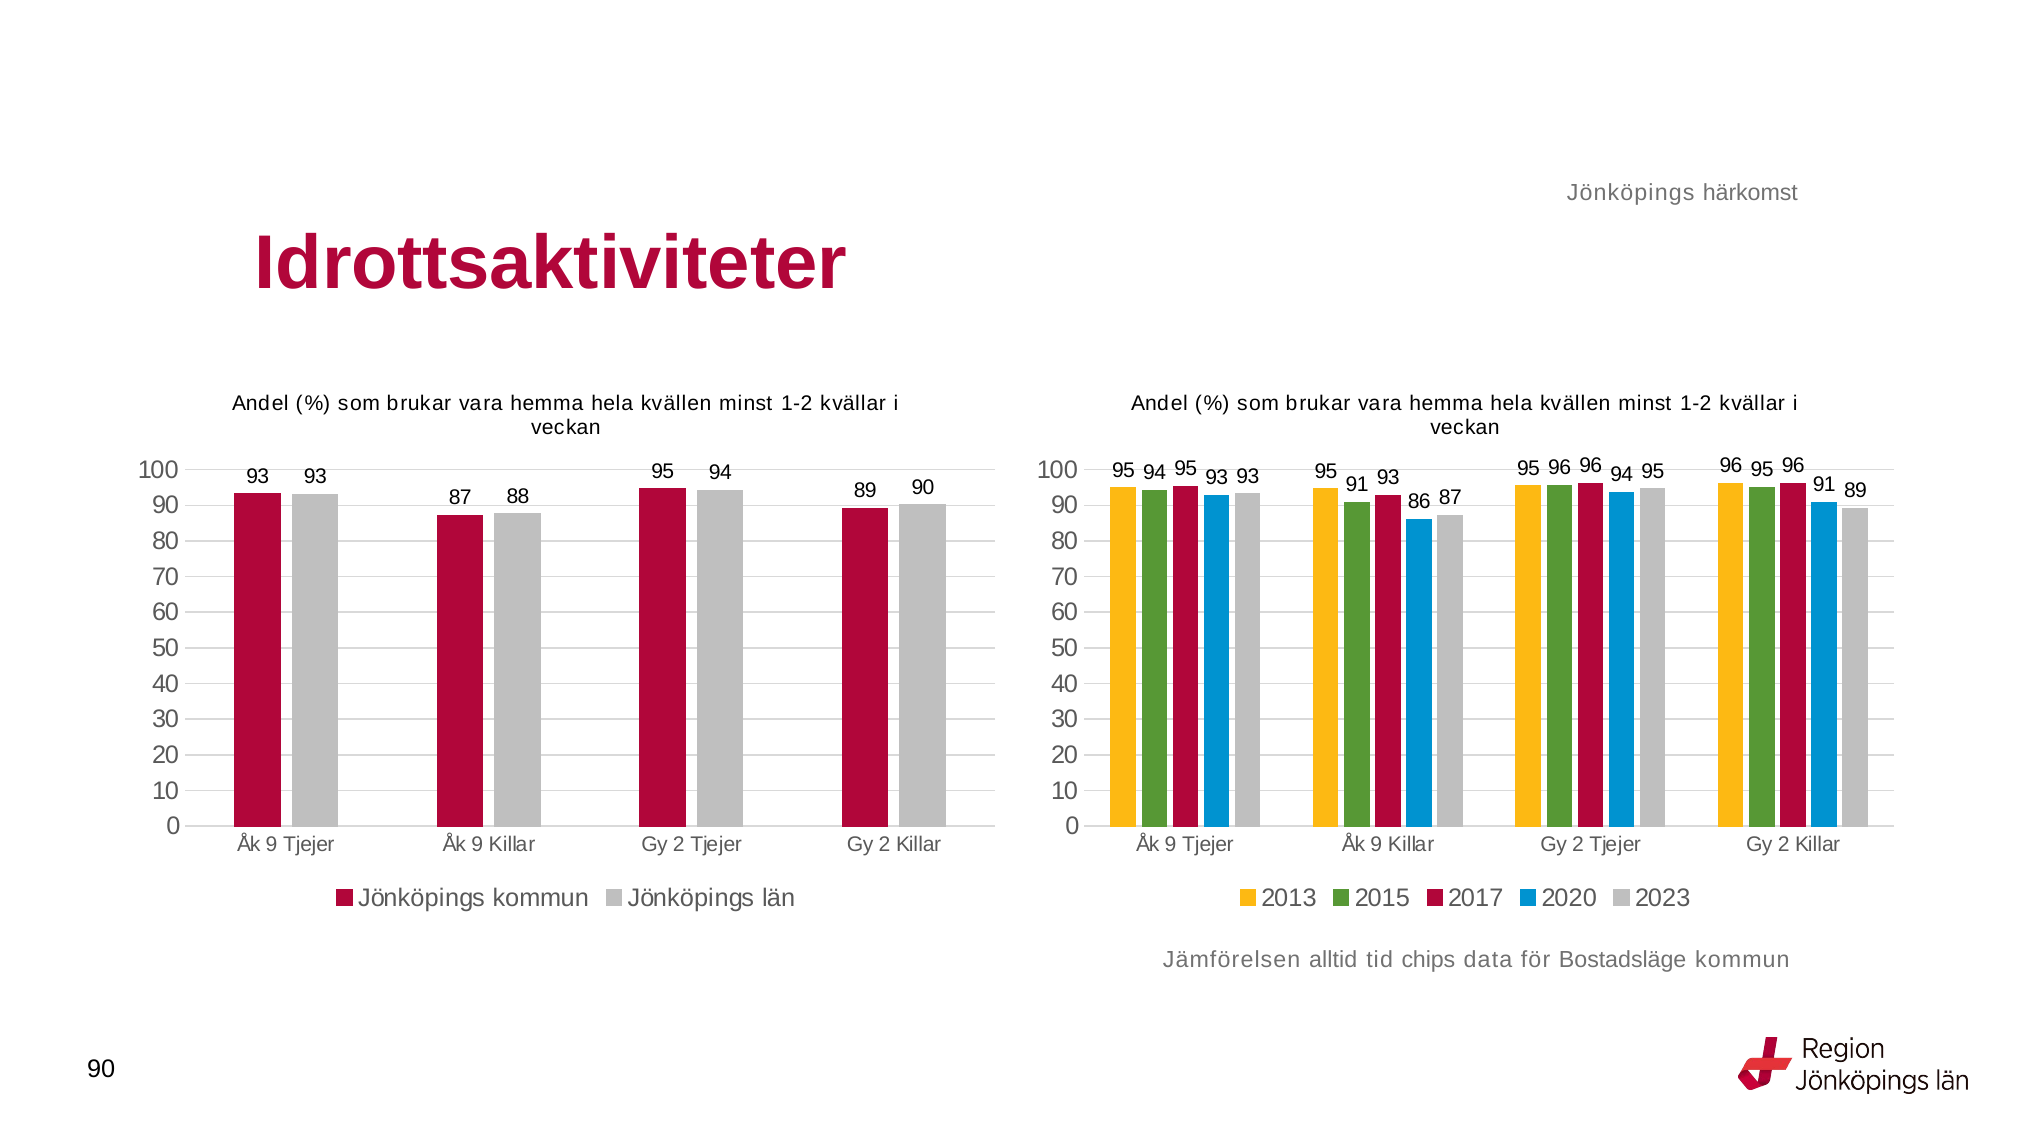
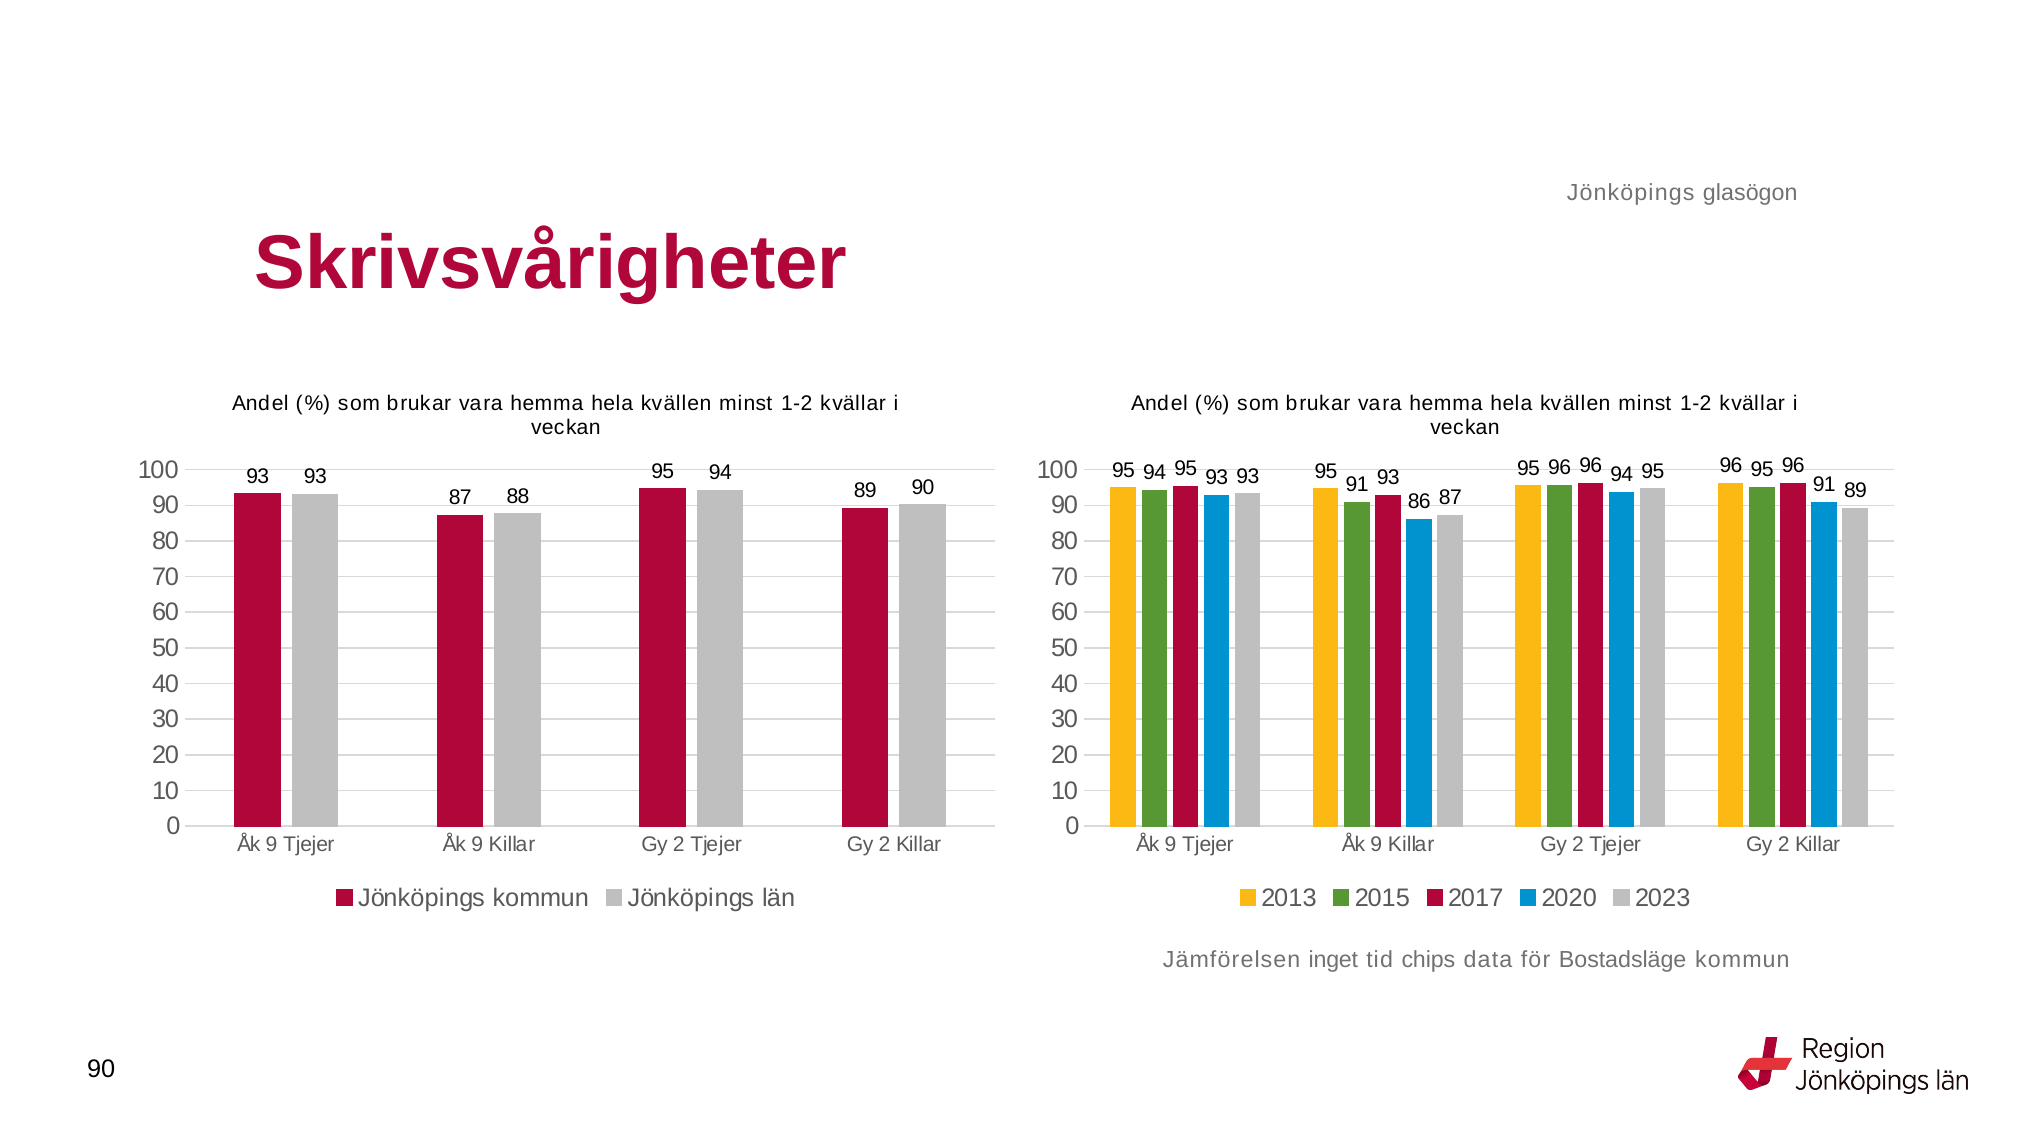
härkomst: härkomst -> glasögon
Idrottsaktiviteter: Idrottsaktiviteter -> Skrivsvårigheter
alltid: alltid -> inget
